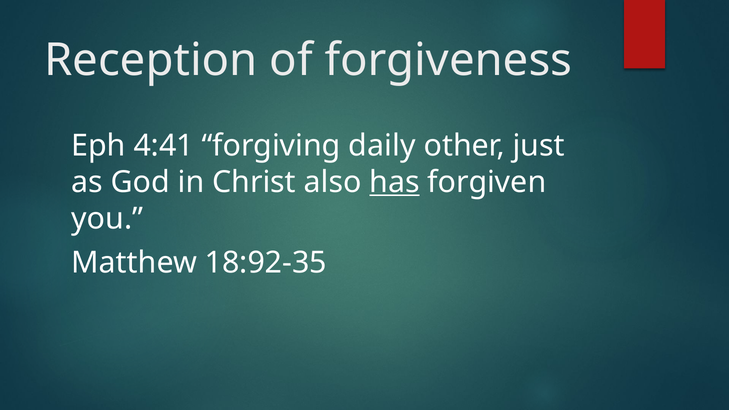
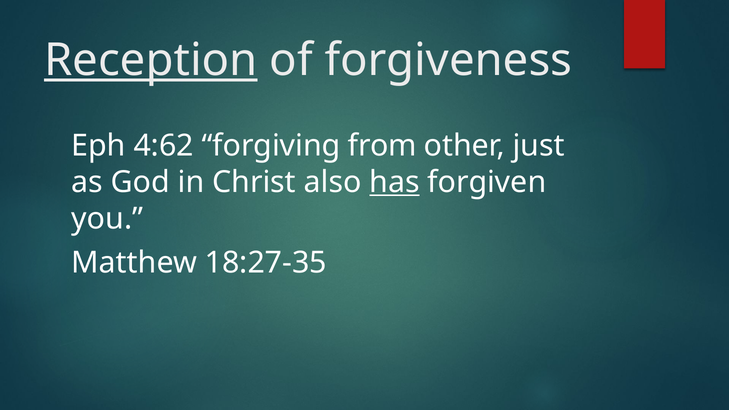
Reception underline: none -> present
4:41: 4:41 -> 4:62
daily: daily -> from
18:92-35: 18:92-35 -> 18:27-35
